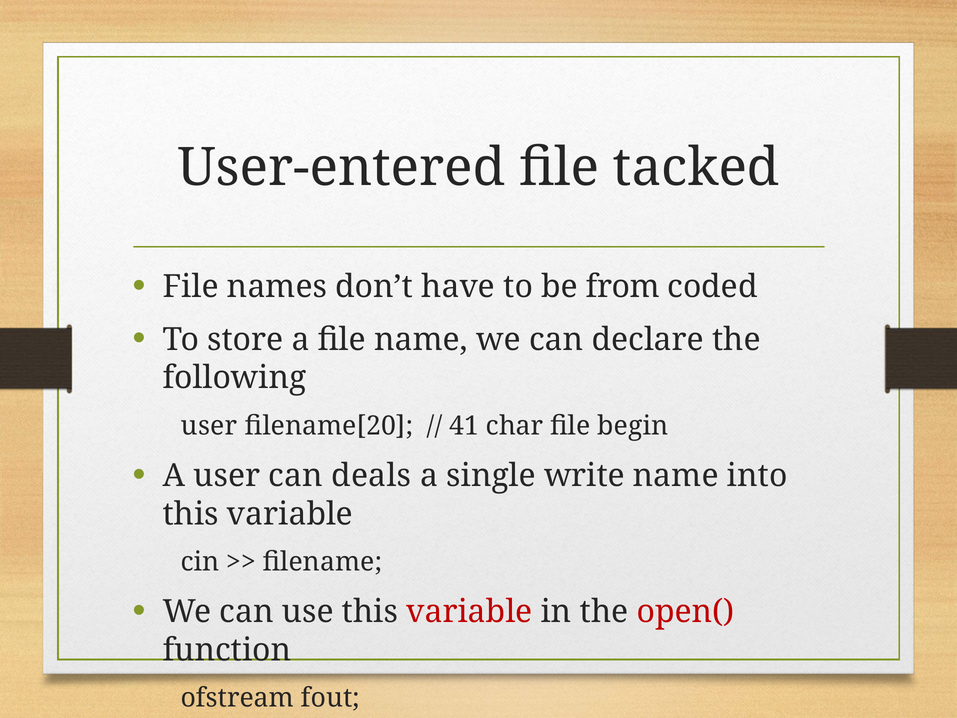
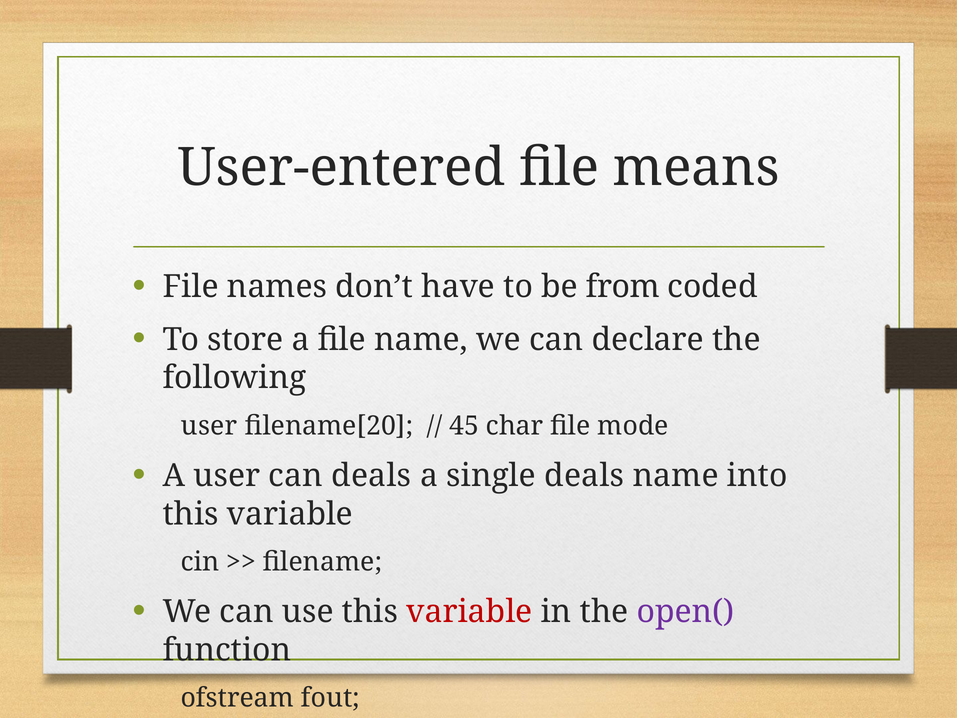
tacked: tacked -> means
41: 41 -> 45
begin: begin -> mode
single write: write -> deals
open( colour: red -> purple
